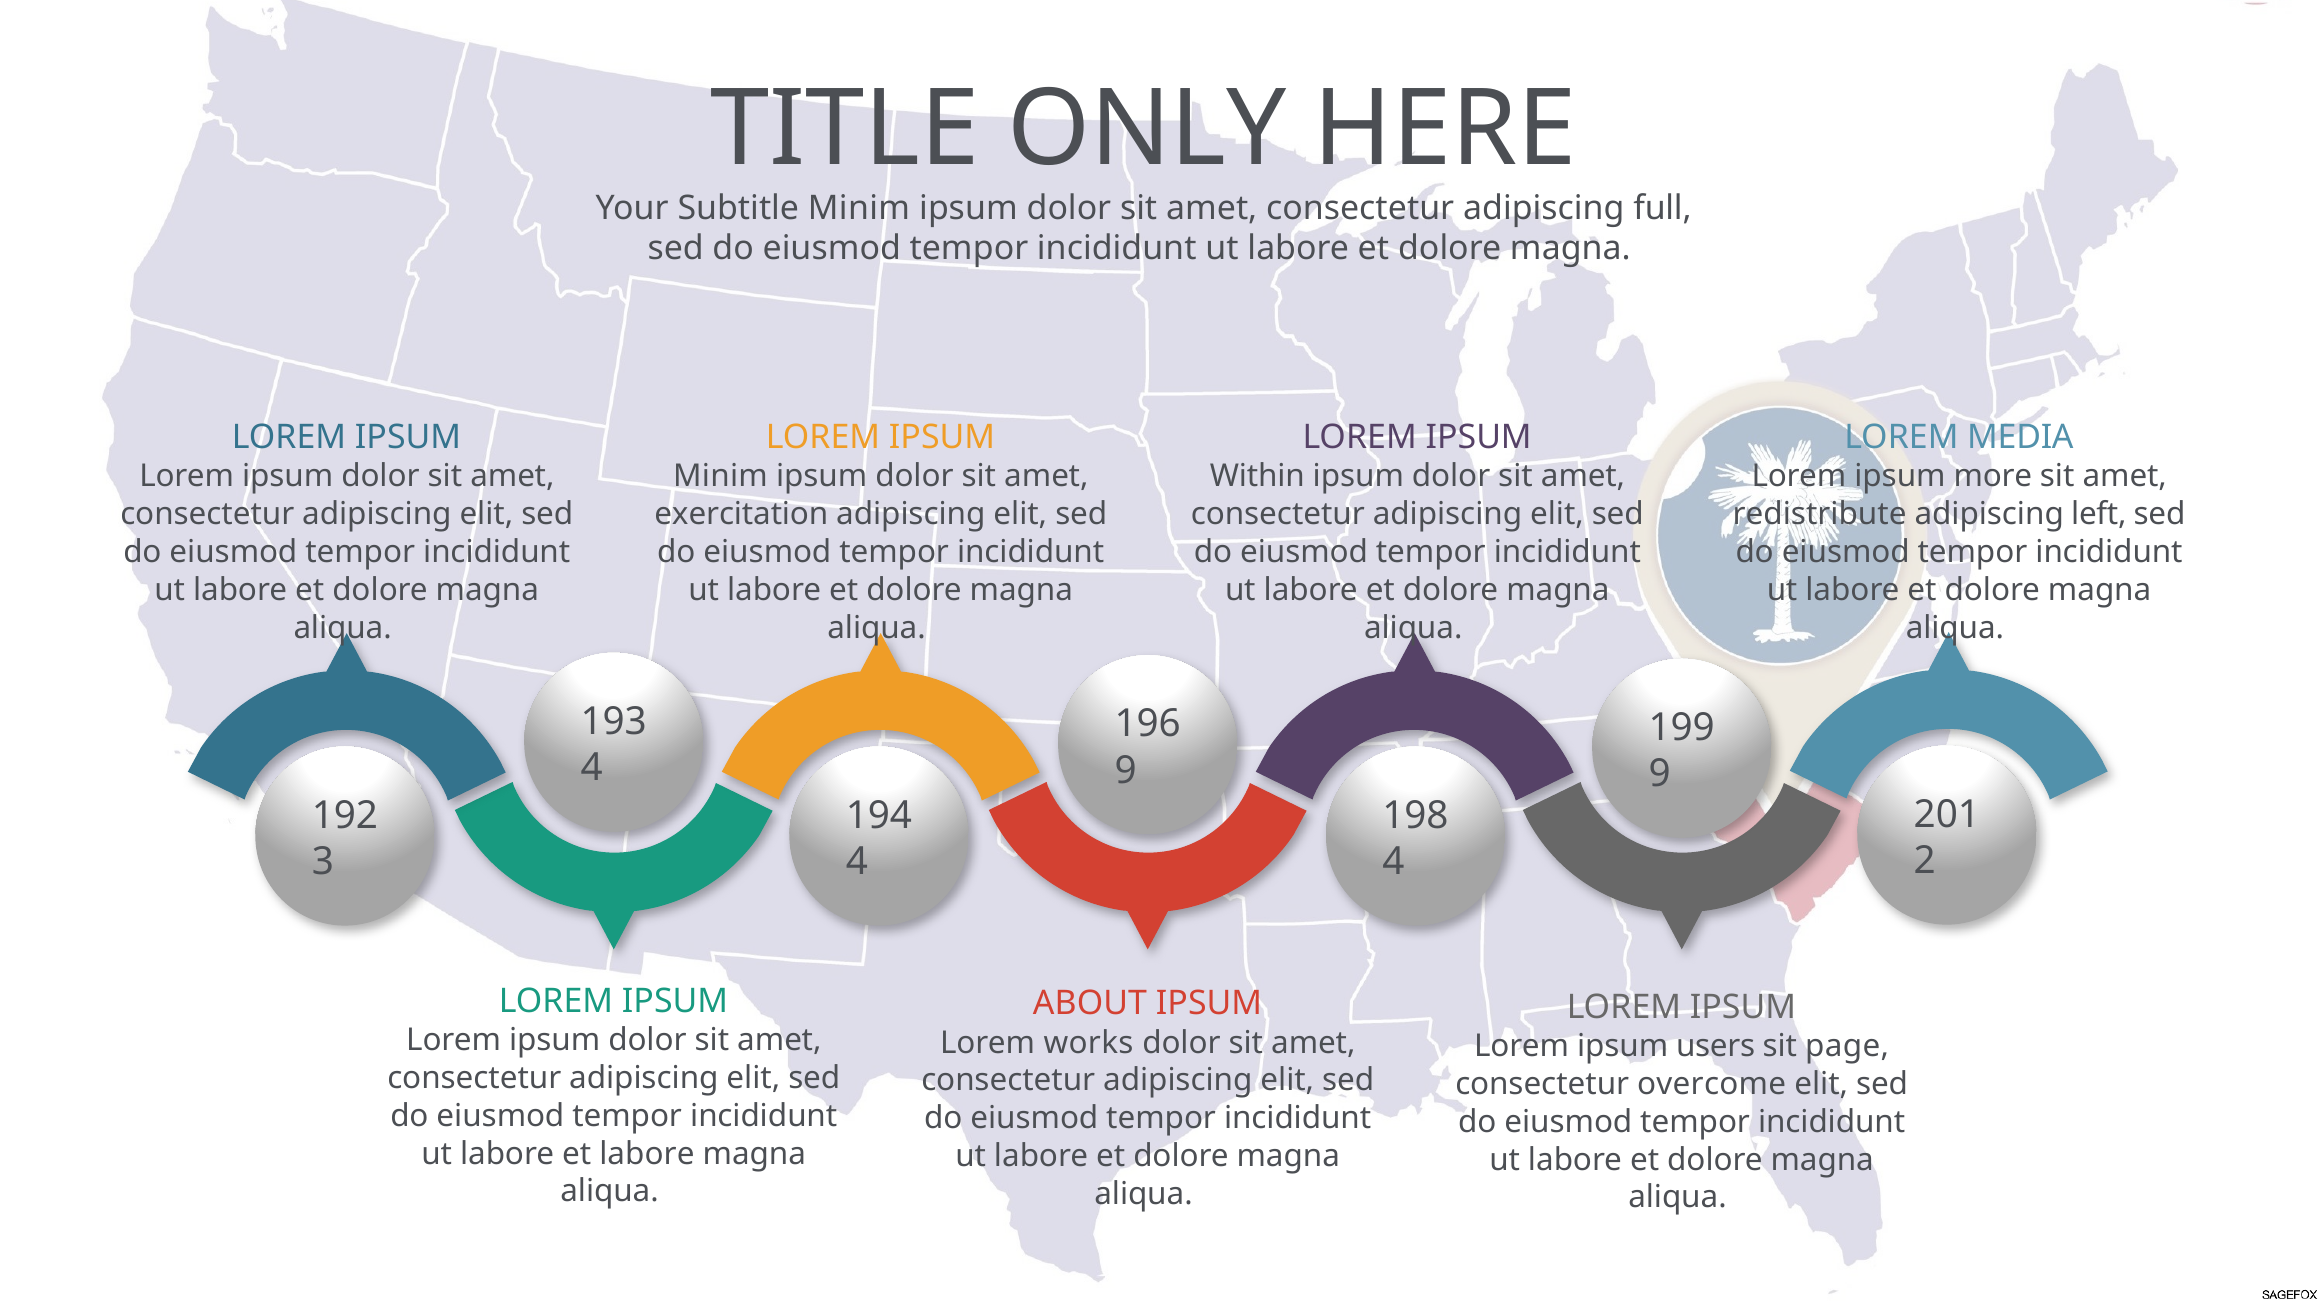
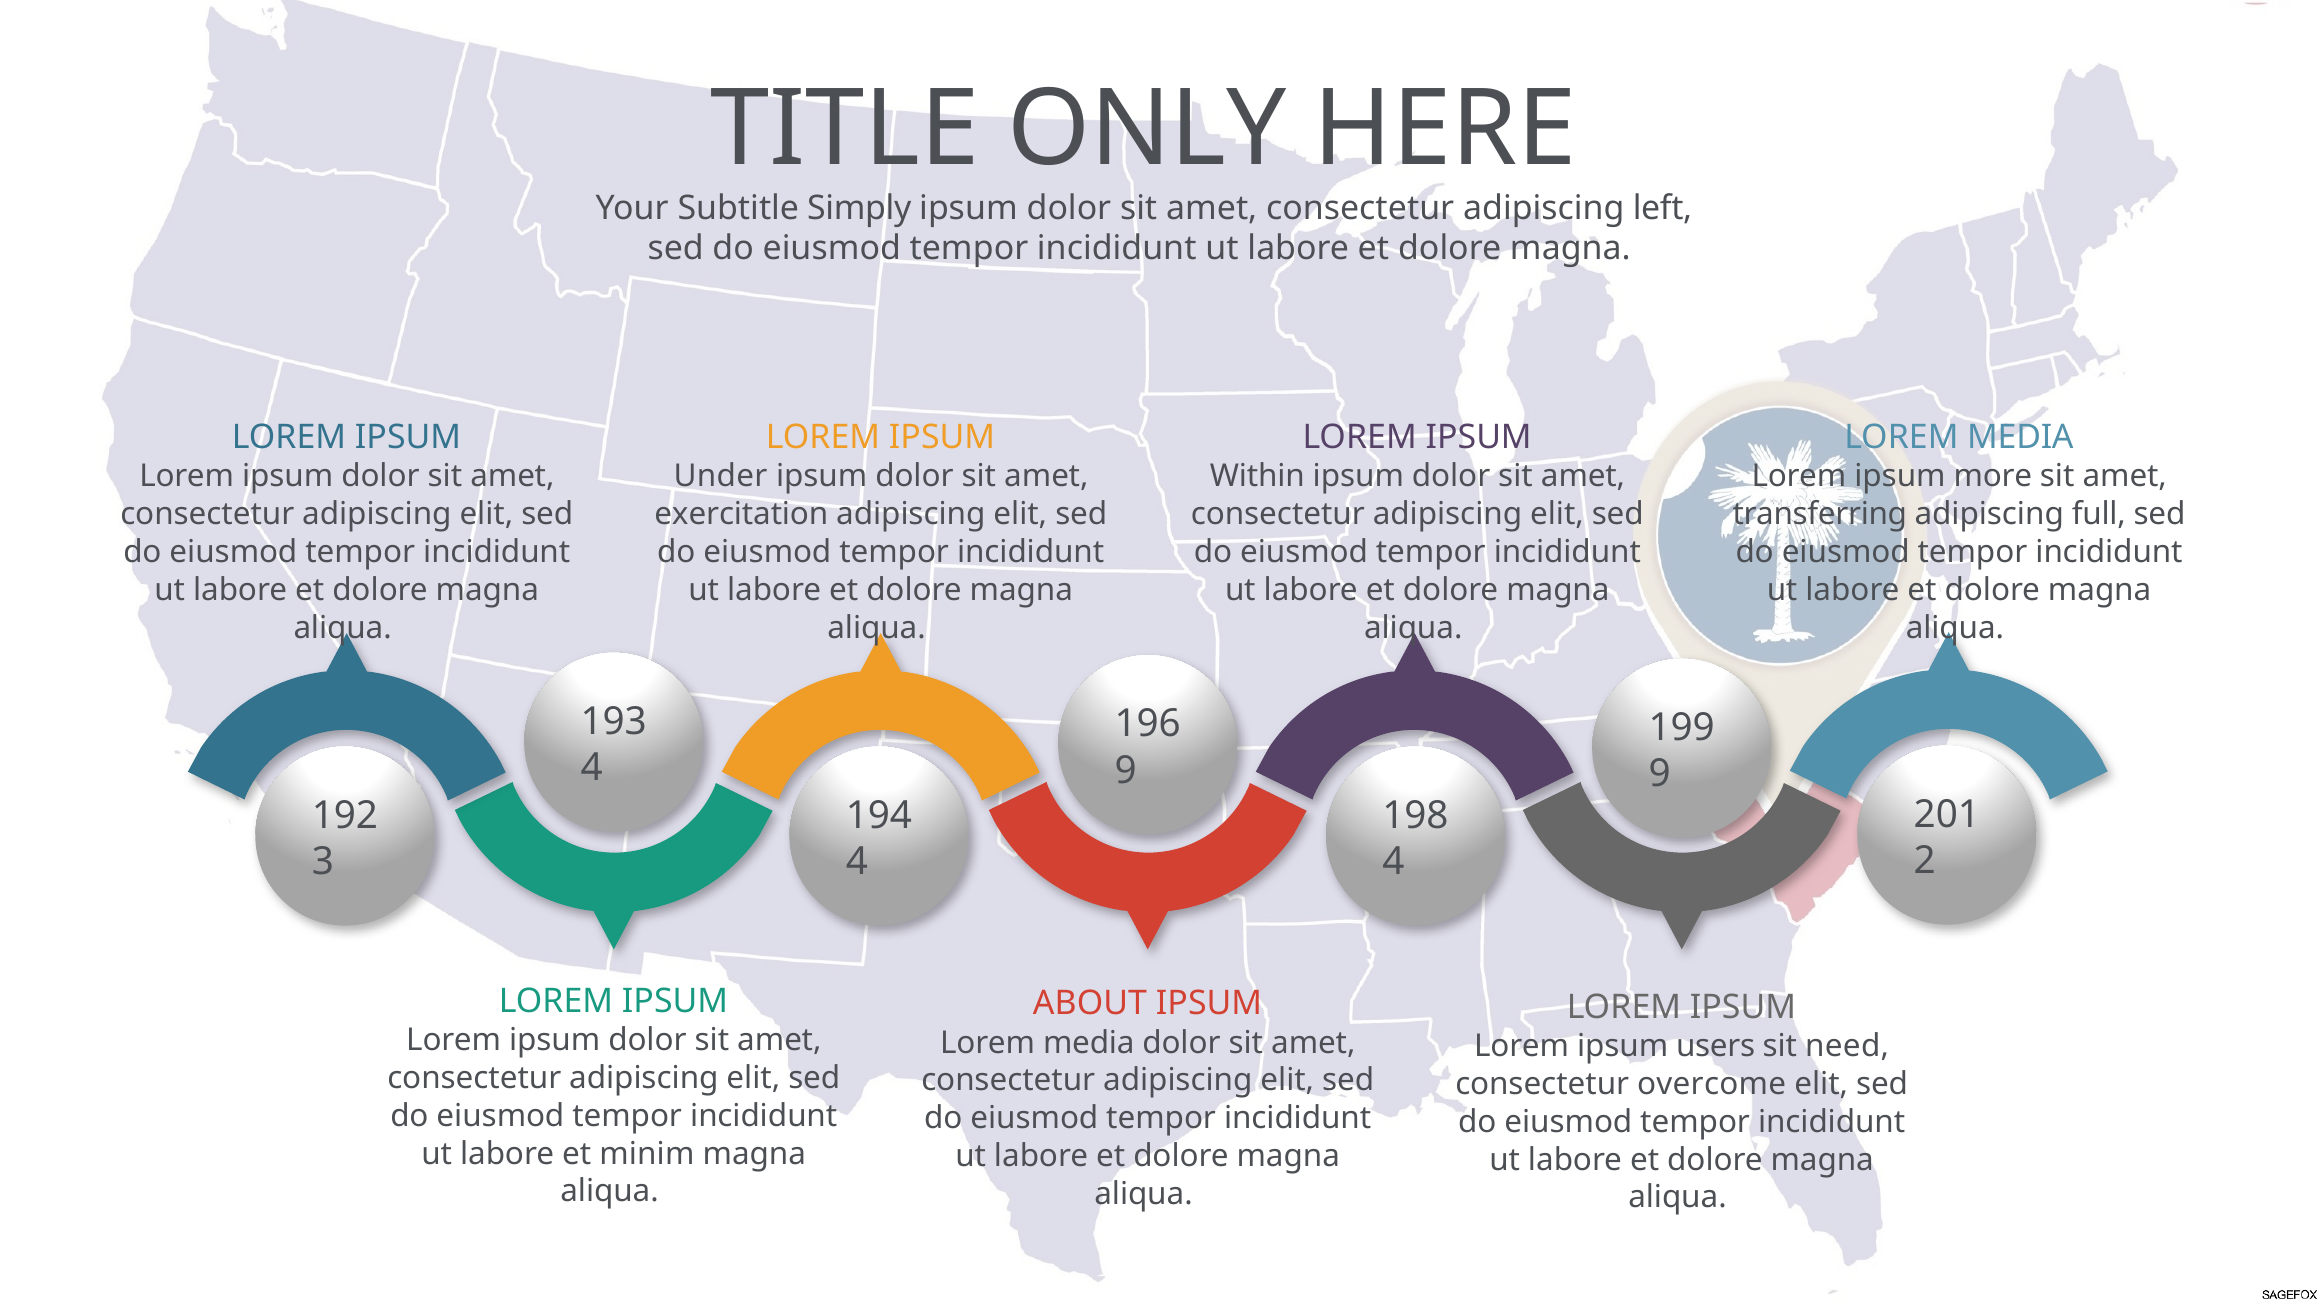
Subtitle Minim: Minim -> Simply
full: full -> left
Minim at (721, 477): Minim -> Under
redistribute: redistribute -> transferring
left: left -> full
works at (1088, 1043): works -> media
page: page -> need
et labore: labore -> minim
